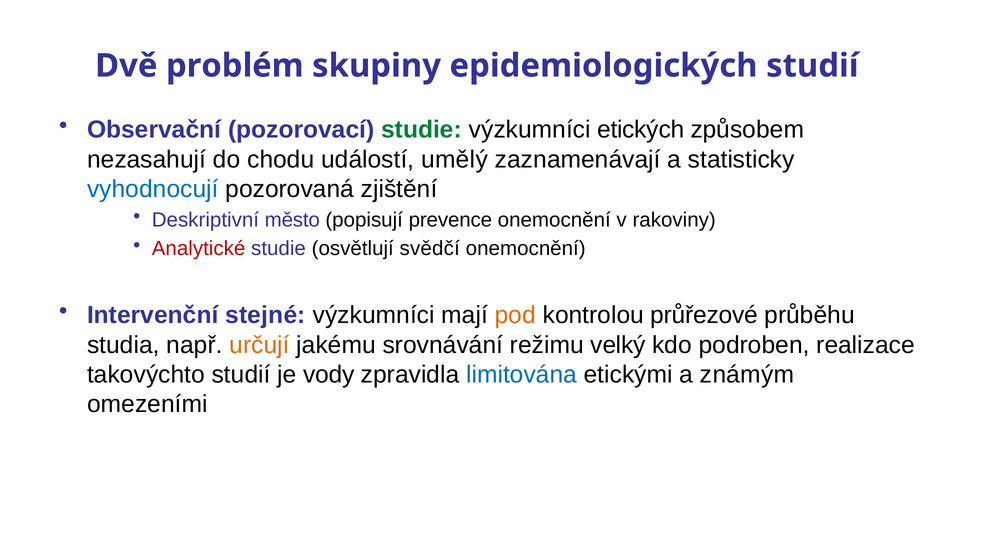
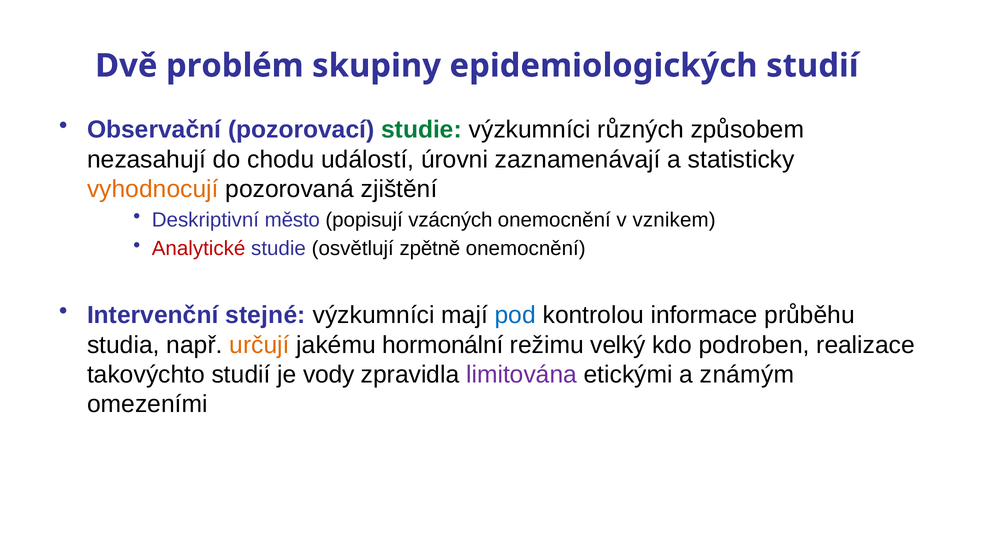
etických: etických -> různých
umělý: umělý -> úrovni
vyhodnocují colour: blue -> orange
prevence: prevence -> vzácných
rakoviny: rakoviny -> vznikem
svědčí: svědčí -> zpětně
pod colour: orange -> blue
průřezové: průřezové -> informace
srovnávání: srovnávání -> hormonální
limitována colour: blue -> purple
